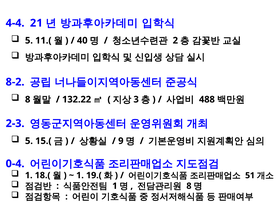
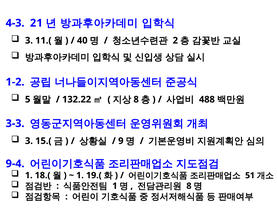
4-4: 4-4 -> 4-3
5 at (29, 40): 5 -> 3
8-2: 8-2 -> 1-2
8 at (28, 99): 8 -> 5
3 at (136, 99): 3 -> 8
2-3: 2-3 -> 3-3
5 at (29, 141): 5 -> 3
0-4: 0-4 -> 9-4
